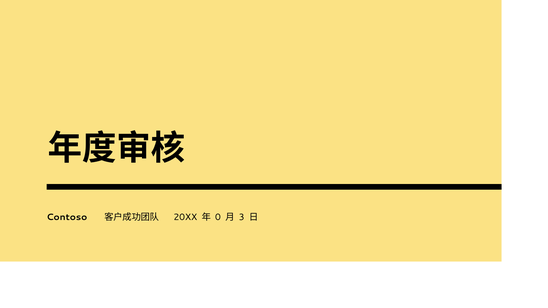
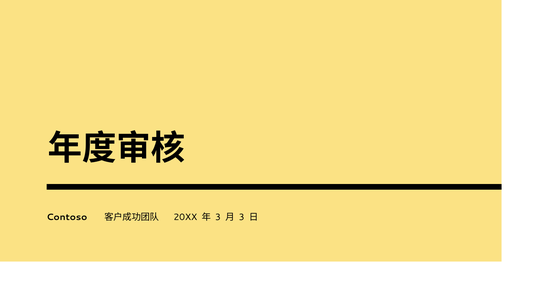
0 at (218, 217): 0 -> 3
